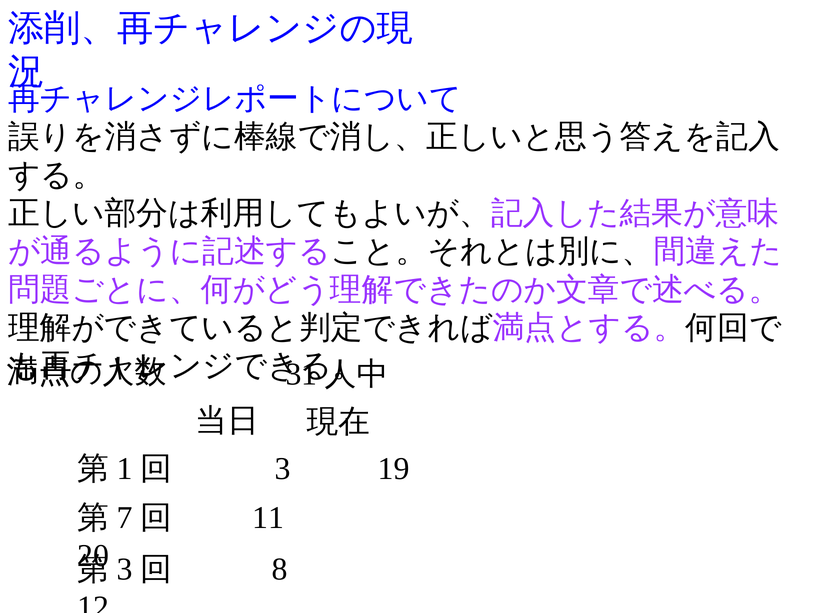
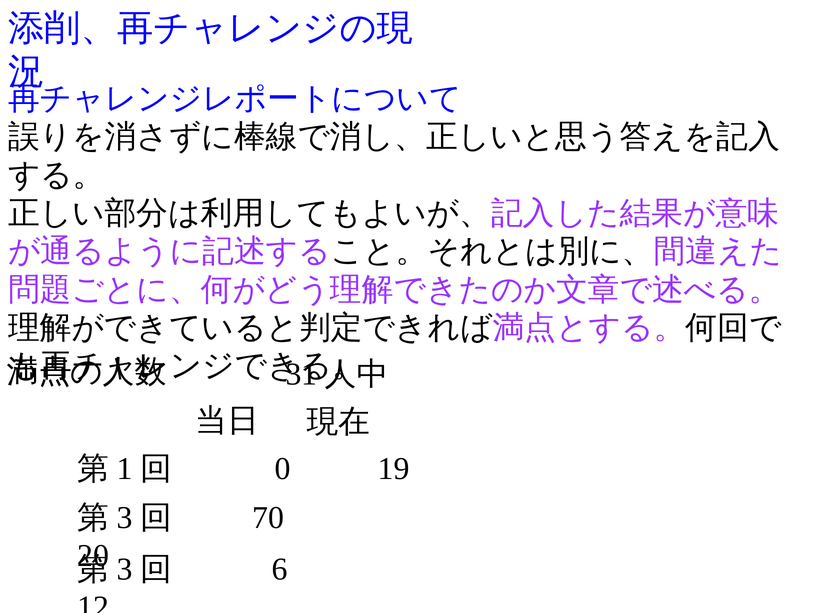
3 at (283, 469): 3 -> 0
7 at (125, 518): 7 -> 3
11: 11 -> 70
8: 8 -> 6
